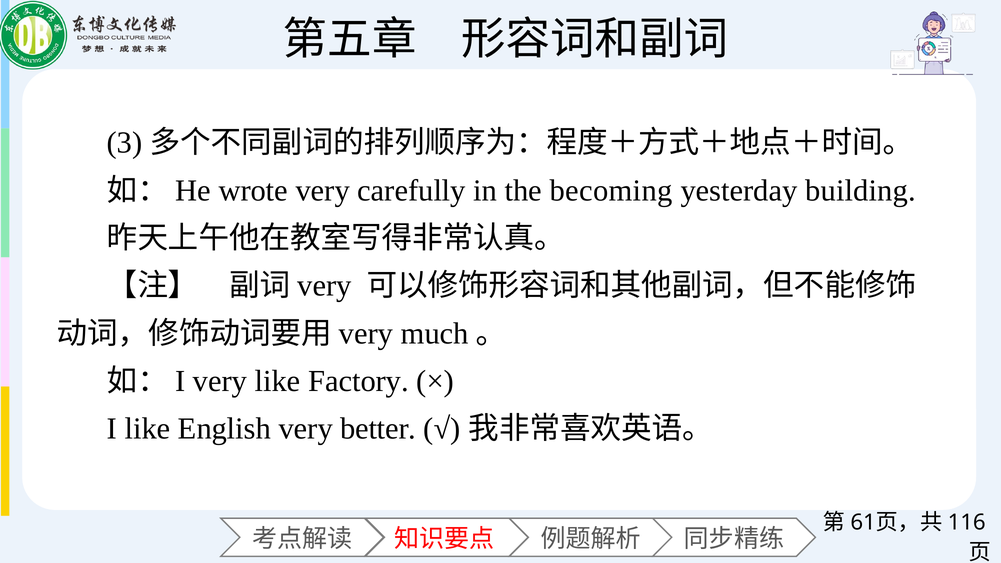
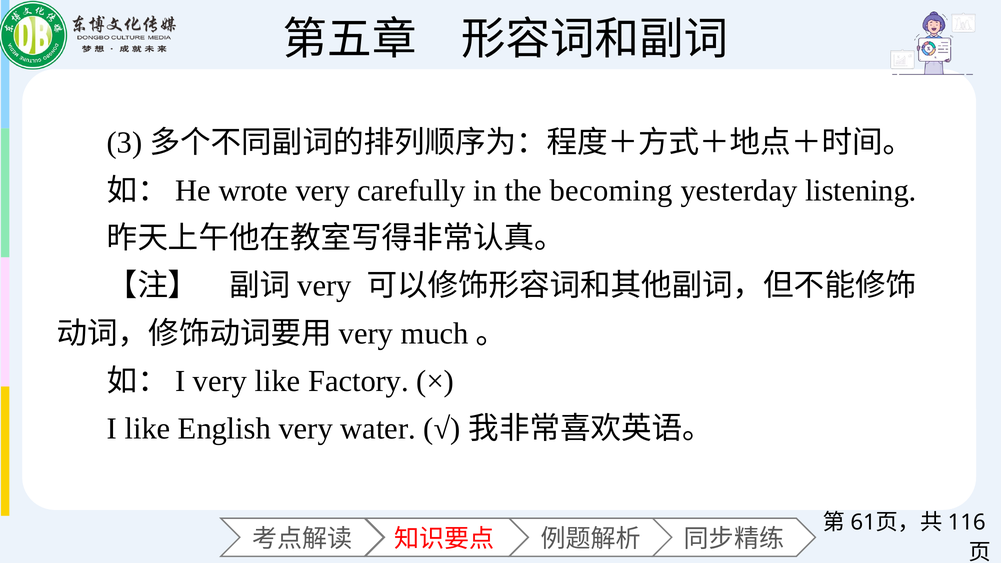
building: building -> listening
better: better -> water
